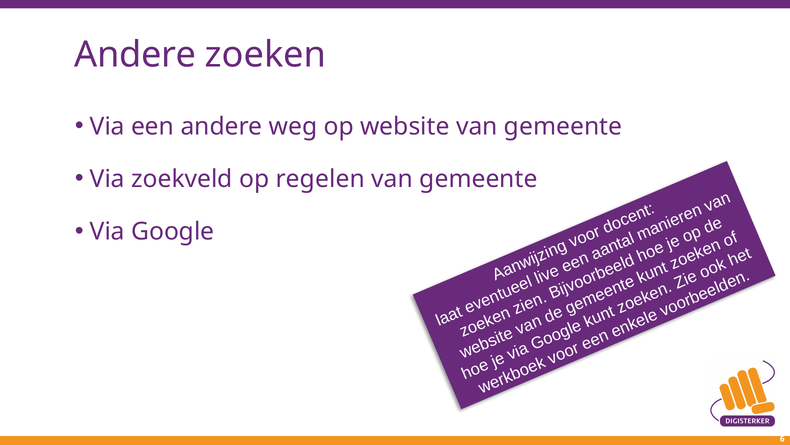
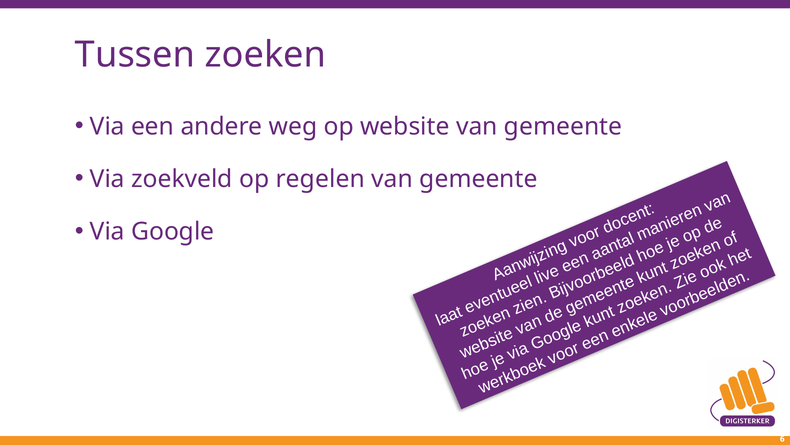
Andere at (135, 55): Andere -> Tussen
